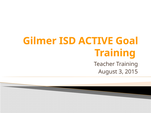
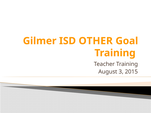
ACTIVE: ACTIVE -> OTHER
